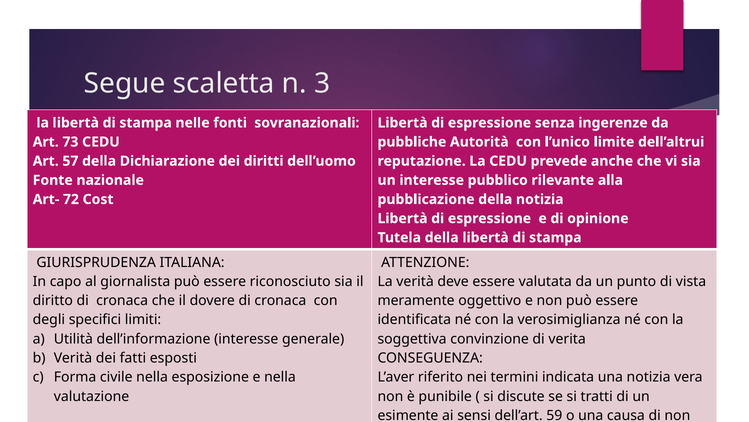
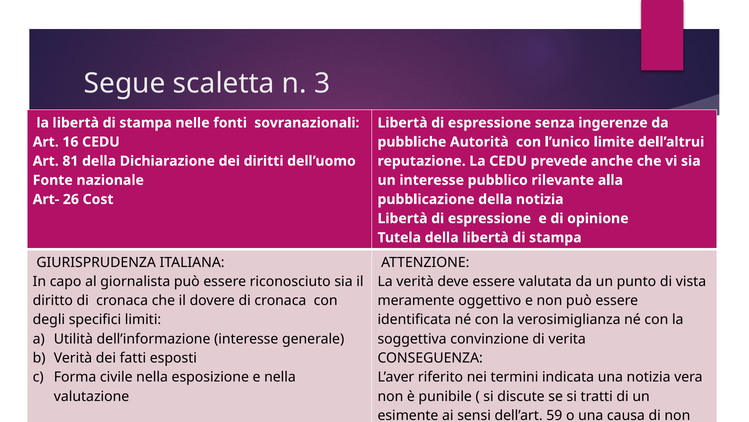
73: 73 -> 16
57: 57 -> 81
72: 72 -> 26
